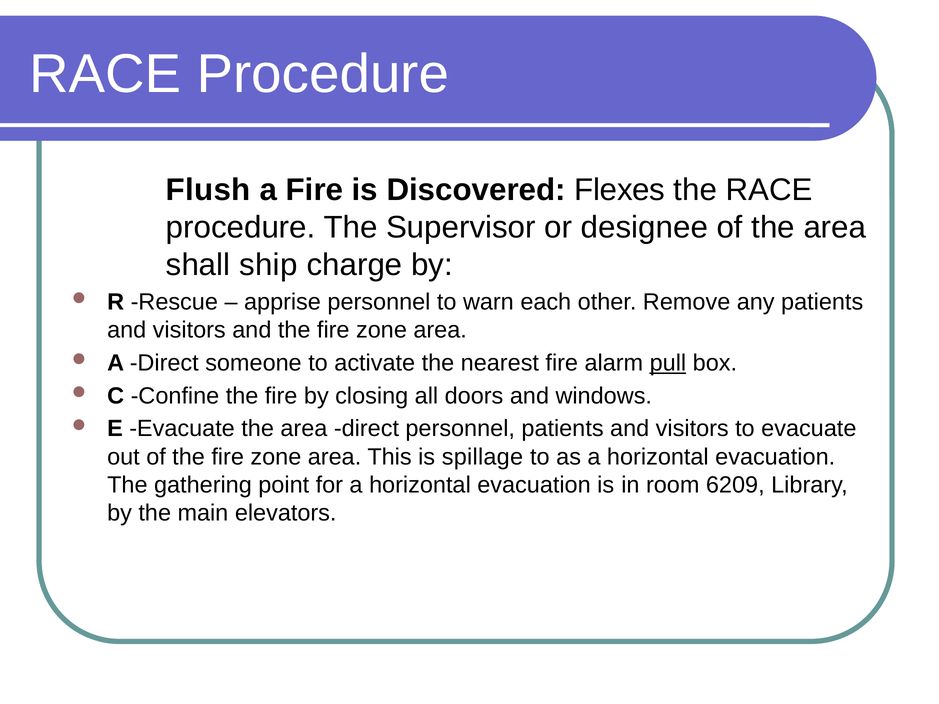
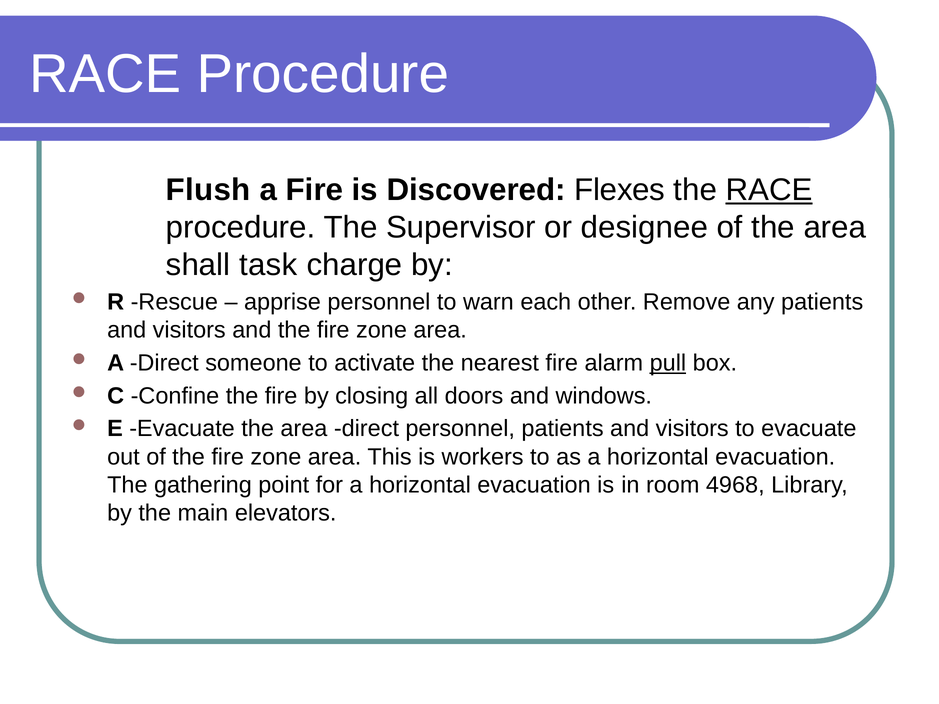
RACE at (769, 190) underline: none -> present
ship: ship -> task
spillage: spillage -> workers
6209: 6209 -> 4968
